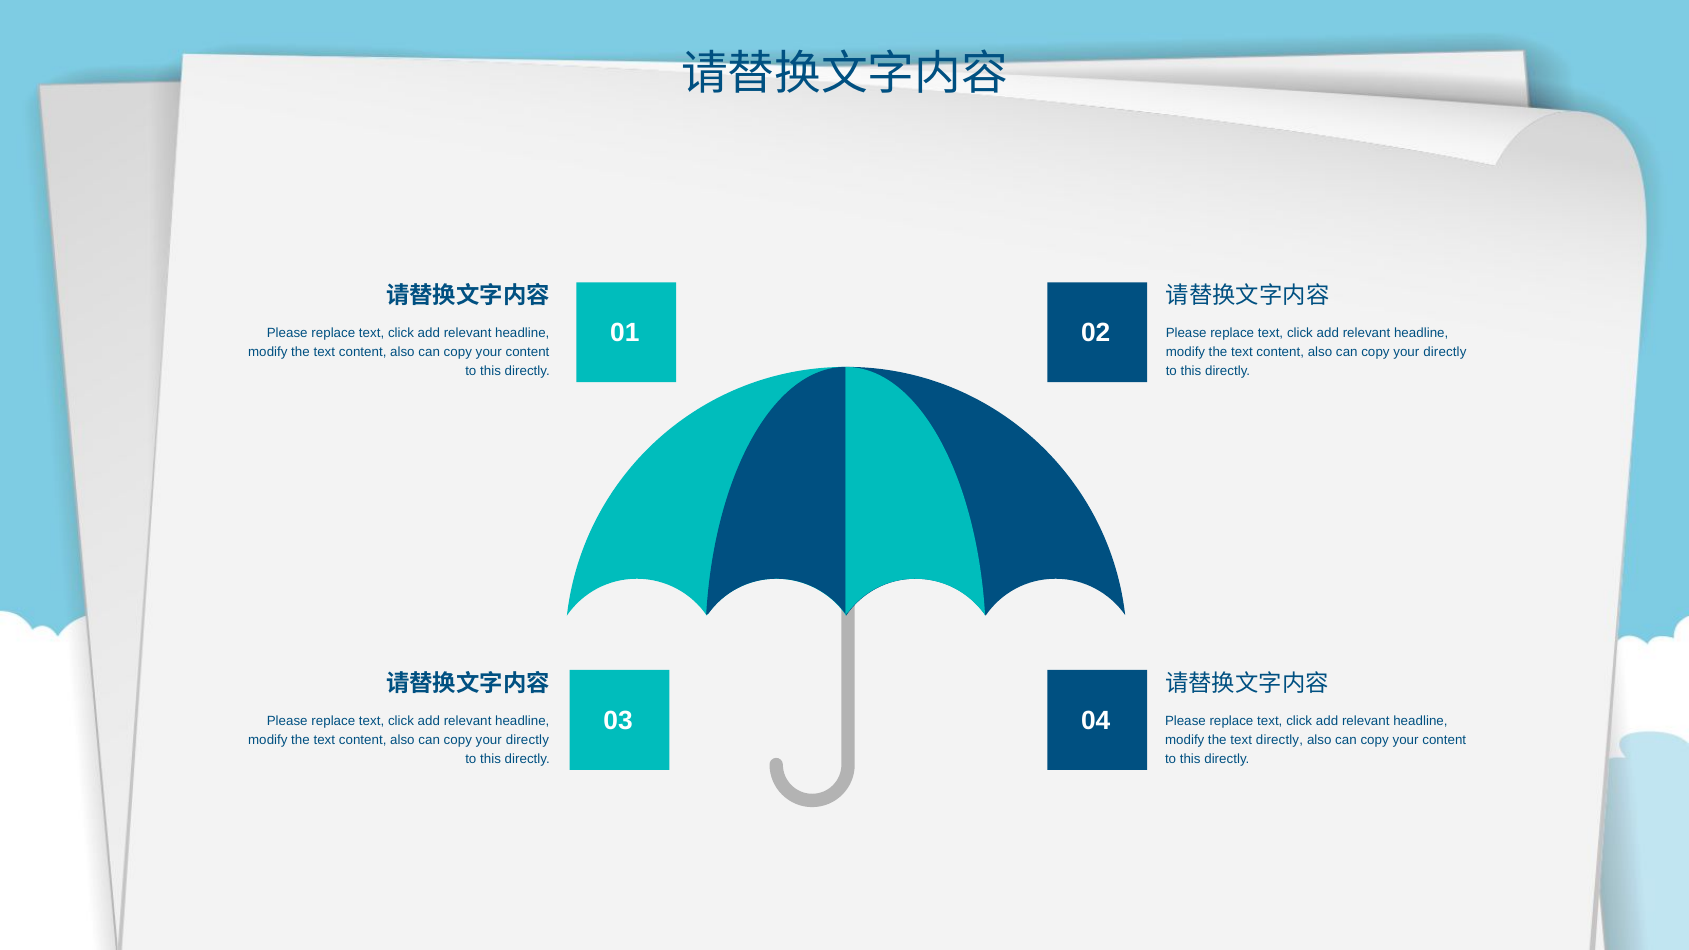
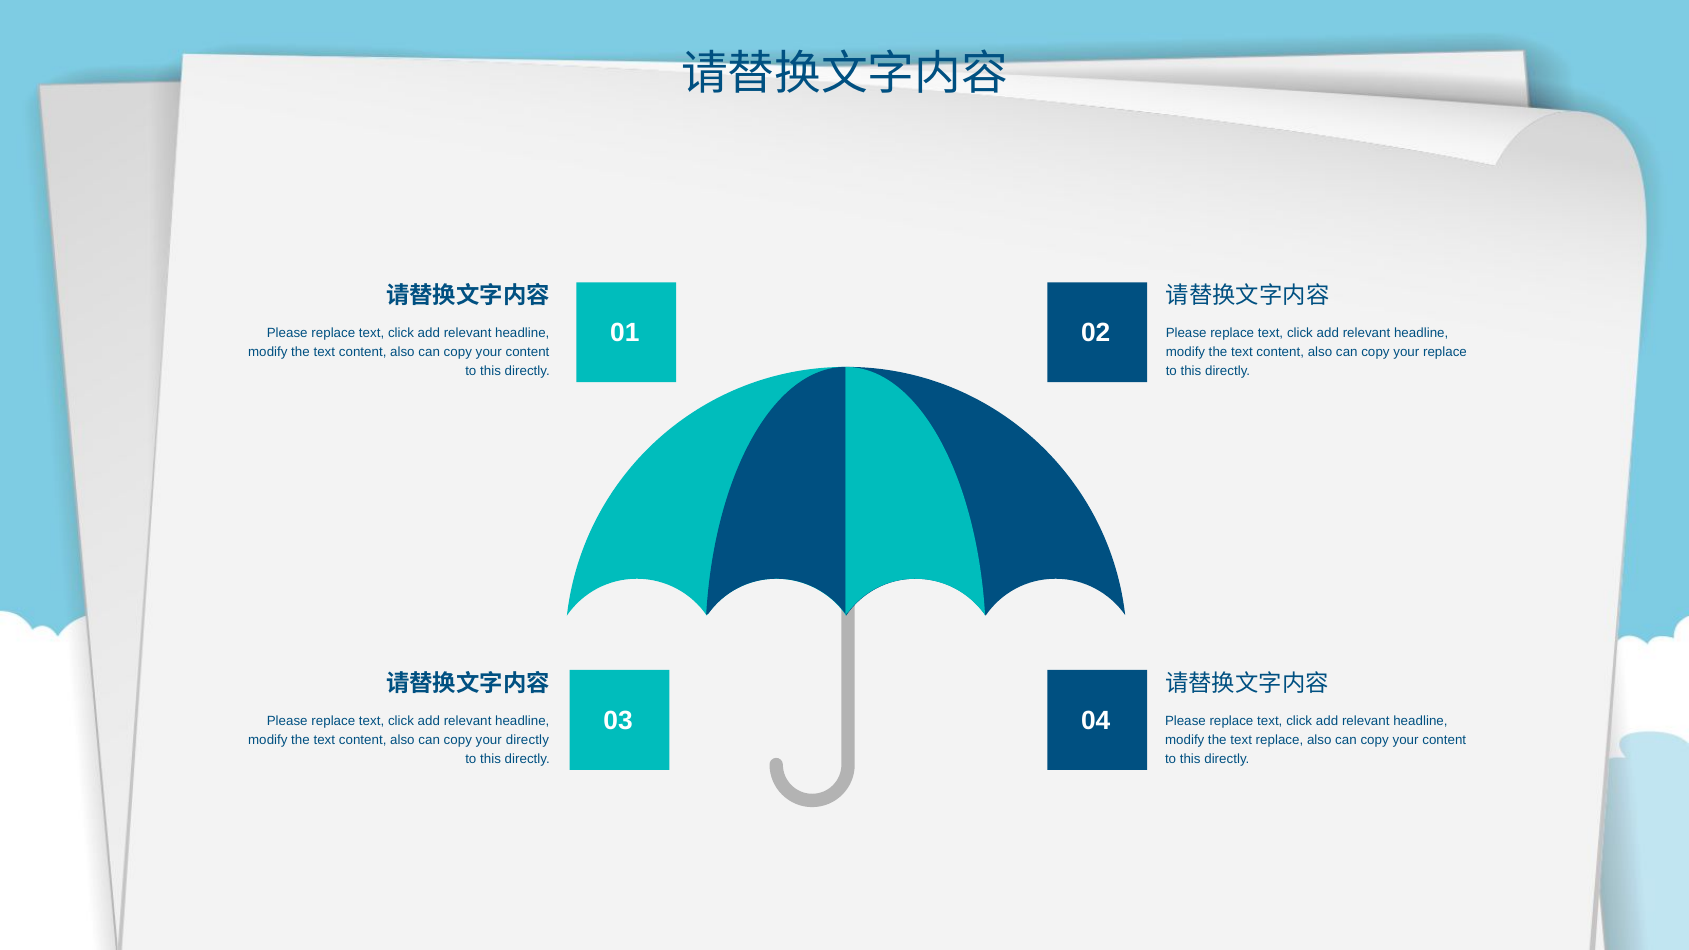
directly at (1445, 352): directly -> replace
text directly: directly -> replace
